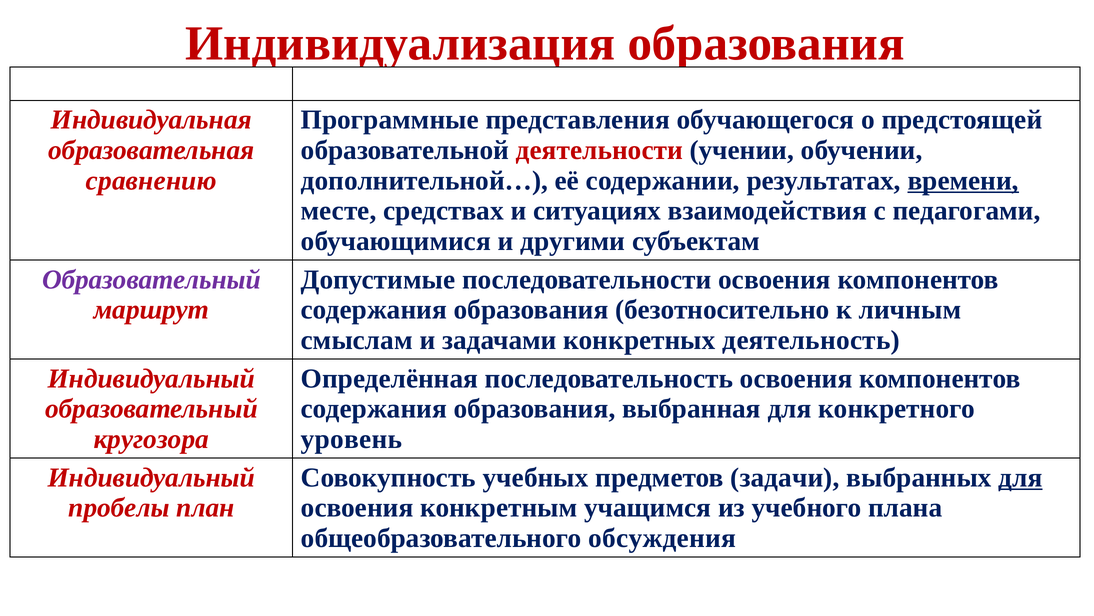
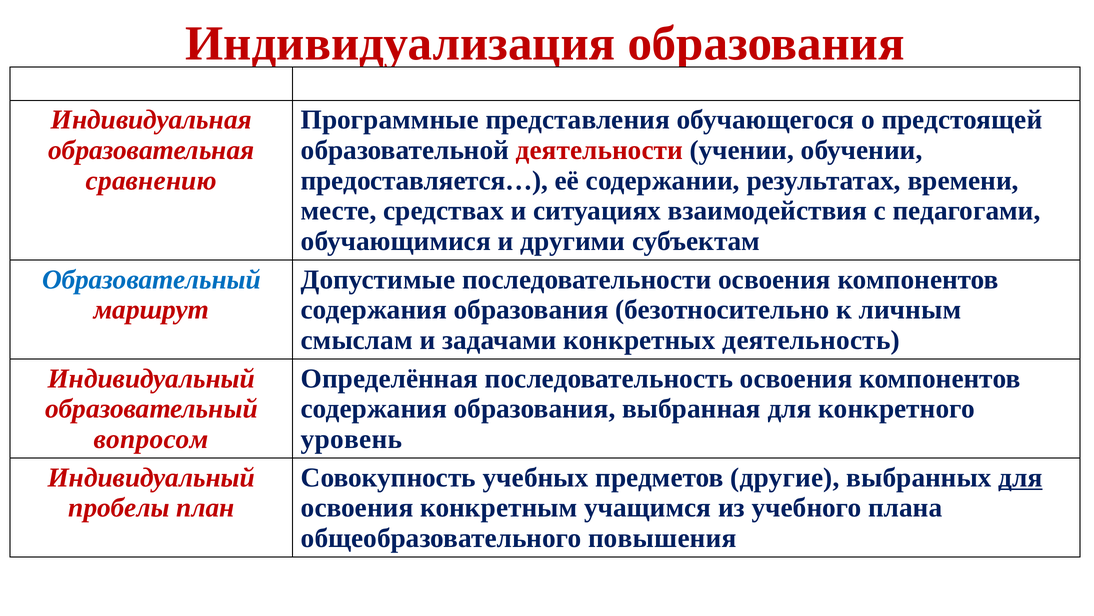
дополнительной…: дополнительной… -> предоставляется…
времени underline: present -> none
Образовательный at (151, 279) colour: purple -> blue
кругозора: кругозора -> вопросом
задачи: задачи -> другие
обсуждения: обсуждения -> повышения
